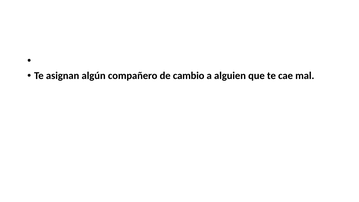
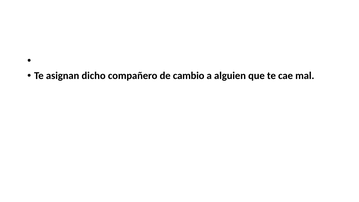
algún: algún -> dicho
